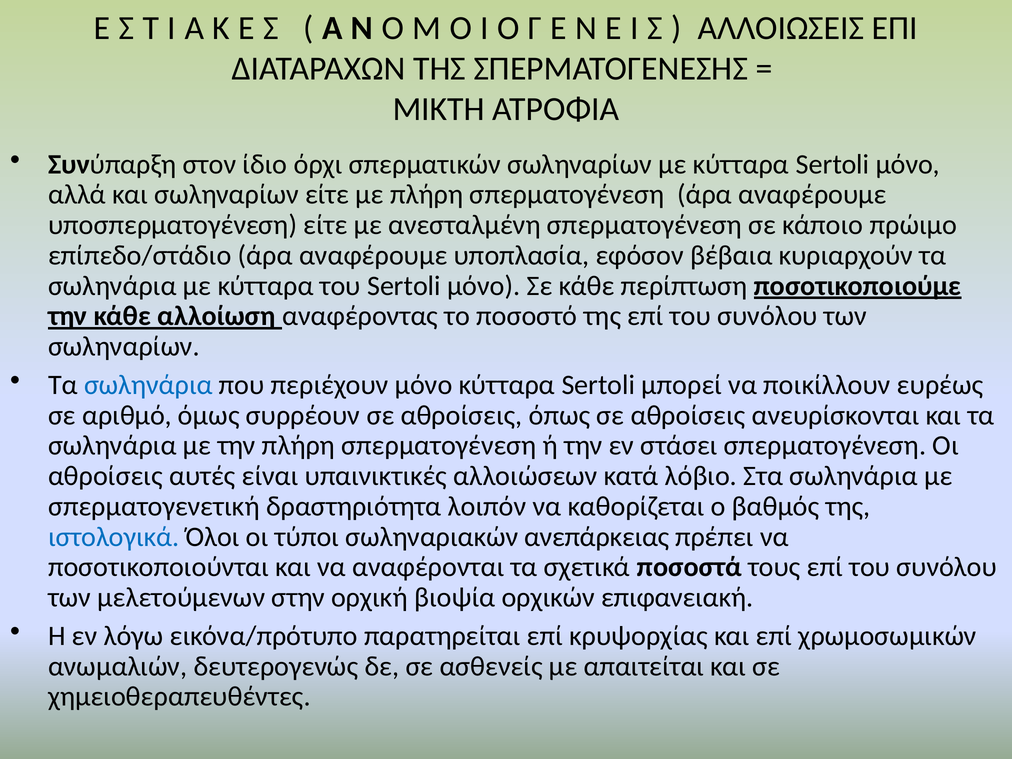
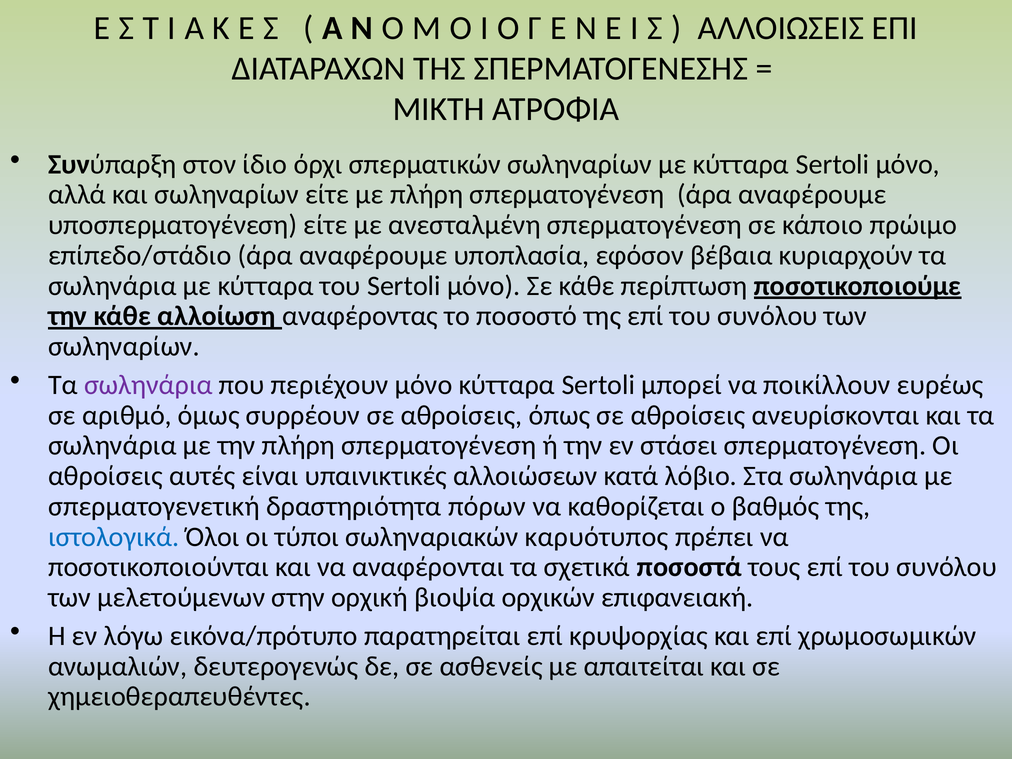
σωληνάρια at (148, 385) colour: blue -> purple
λοιπόν: λοιπόν -> πόρων
ανεπάρκειας: ανεπάρκειας -> καρυότυπος
